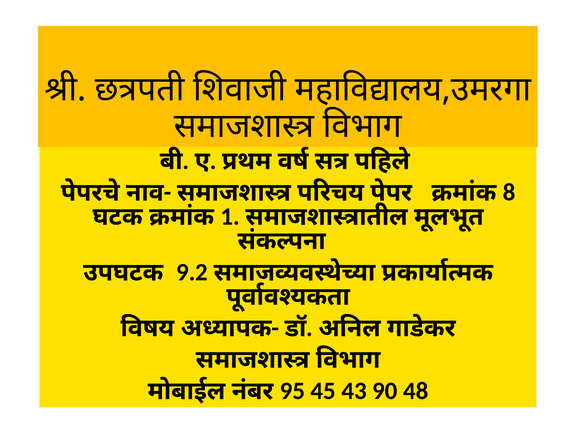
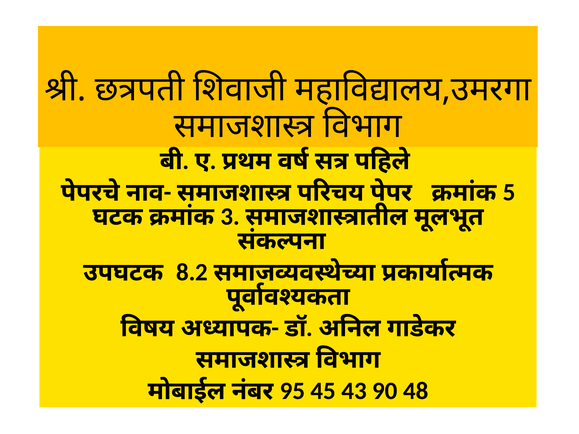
8: 8 -> 5
1: 1 -> 3
9.2: 9.2 -> 8.2
